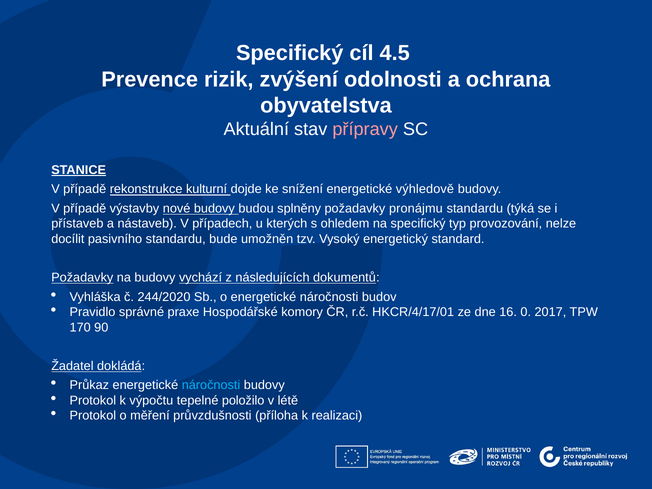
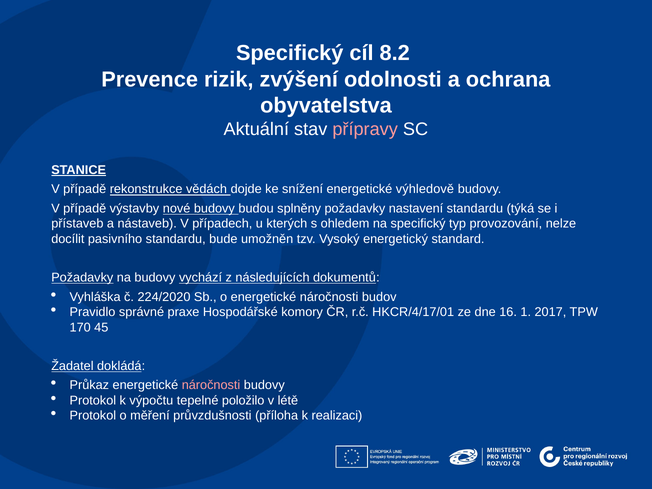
4.5: 4.5 -> 8.2
kulturní: kulturní -> vědách
pronájmu: pronájmu -> nastavení
244/2020: 244/2020 -> 224/2020
0: 0 -> 1
90: 90 -> 45
náročnosti at (211, 385) colour: light blue -> pink
